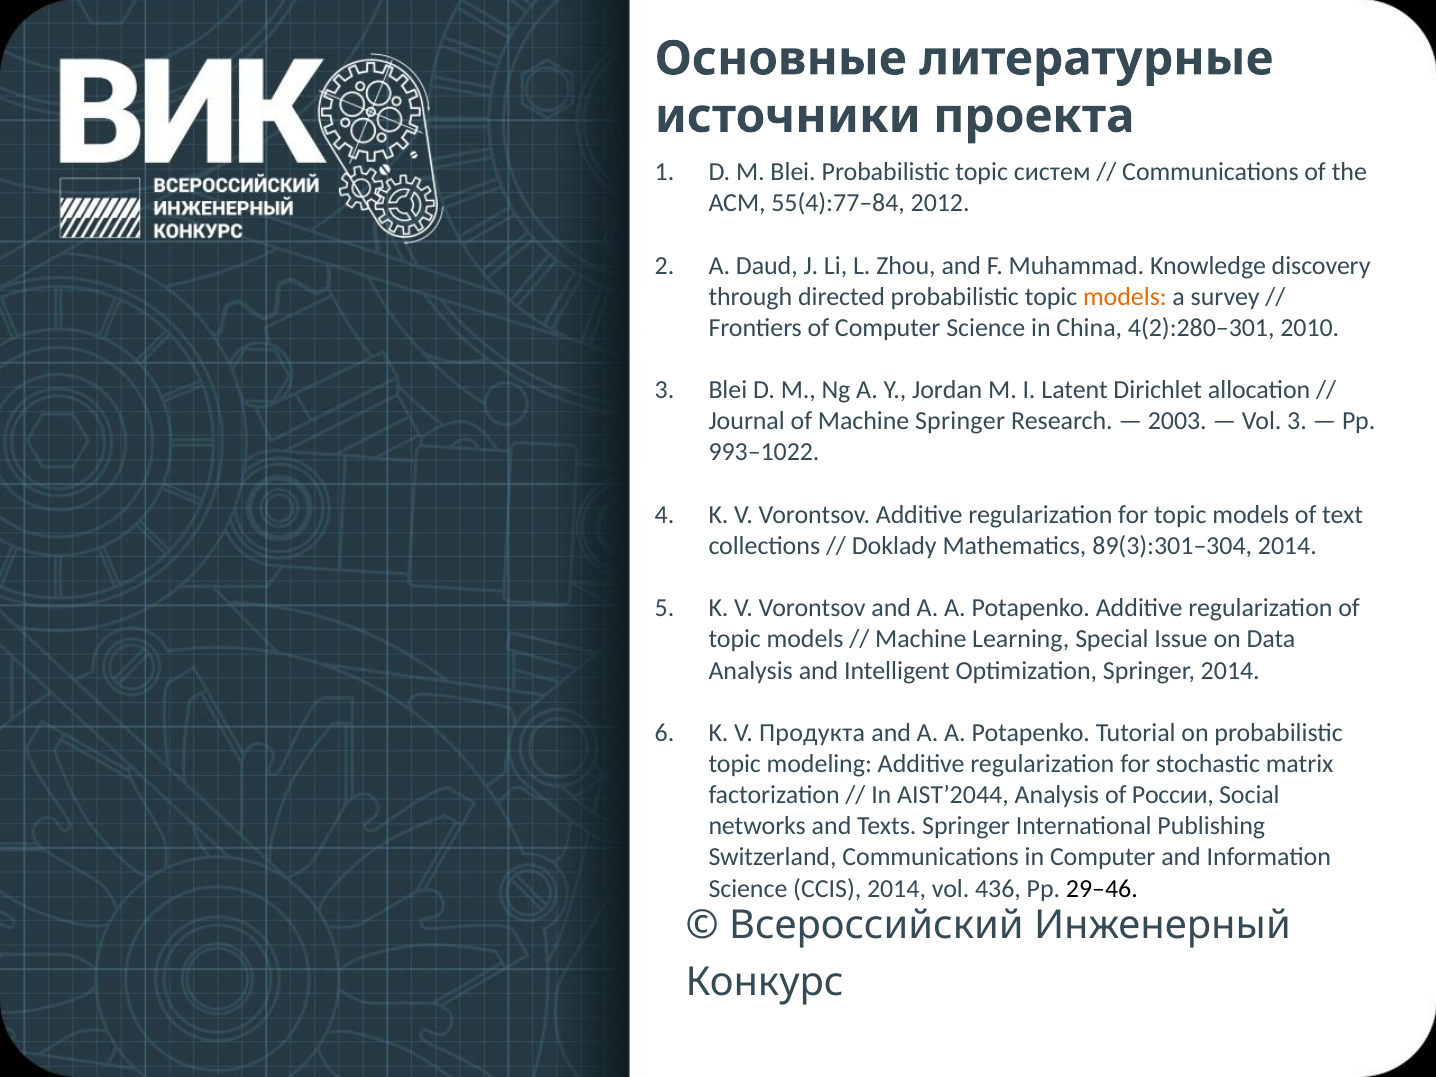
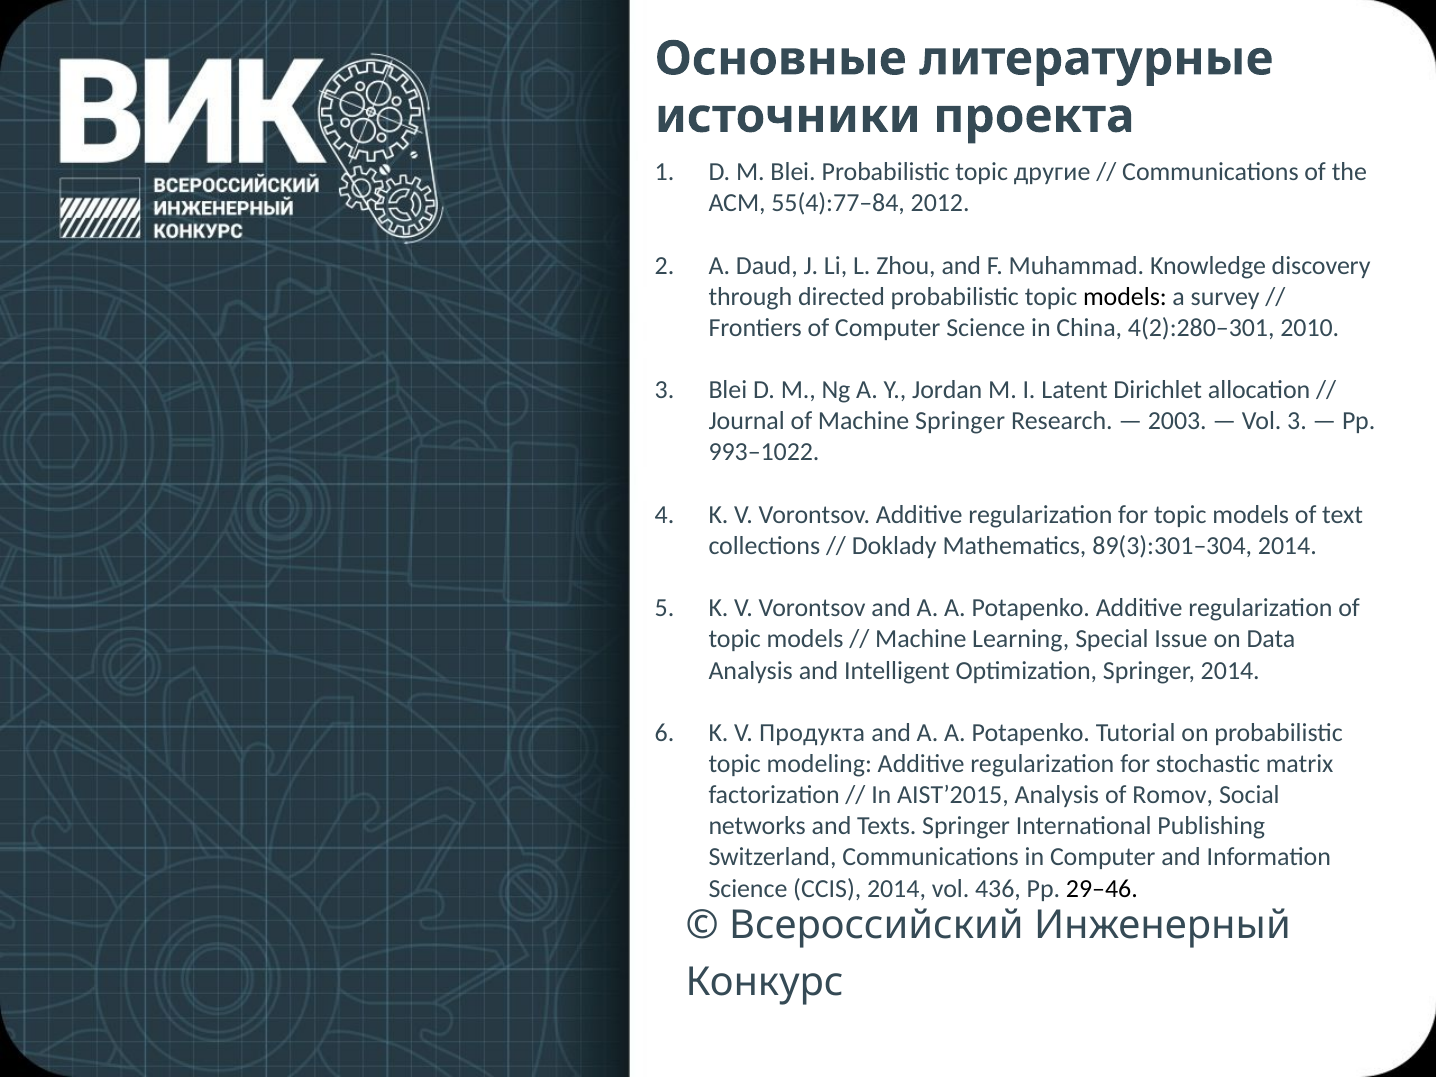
систем: систем -> другие
models at (1125, 297) colour: orange -> black
AIST’2044: AIST’2044 -> AIST’2015
России: России -> Romov
